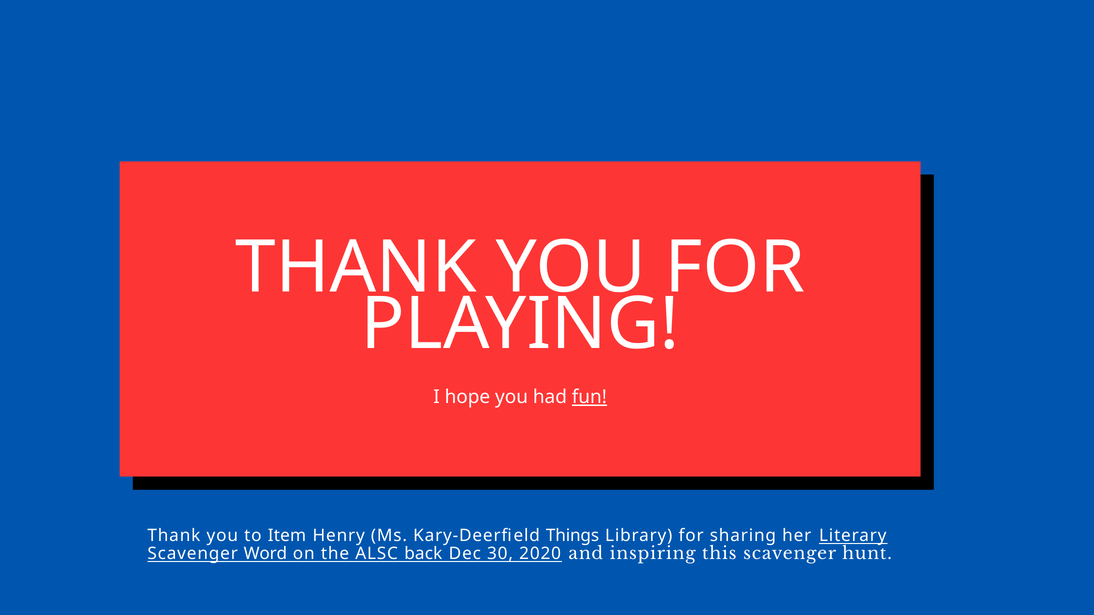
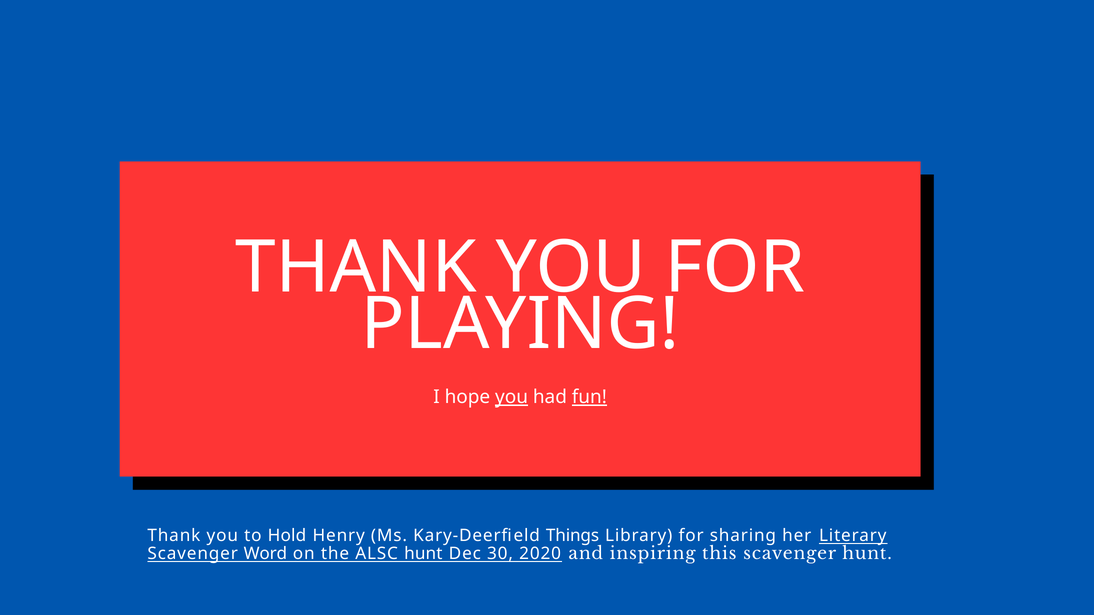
you at (512, 397) underline: none -> present
Item: Item -> Hold
ALSC back: back -> hunt
